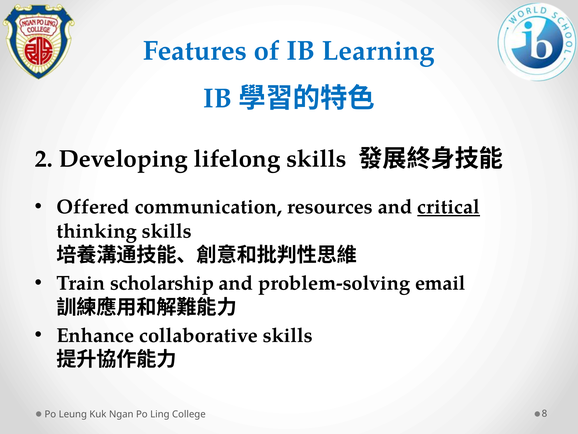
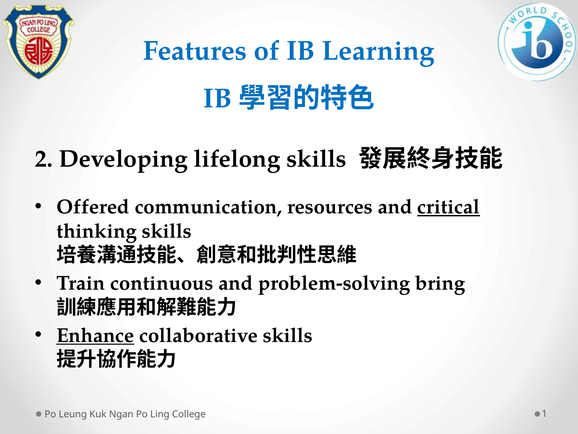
scholarship: scholarship -> continuous
email: email -> bring
Enhance underline: none -> present
8: 8 -> 1
